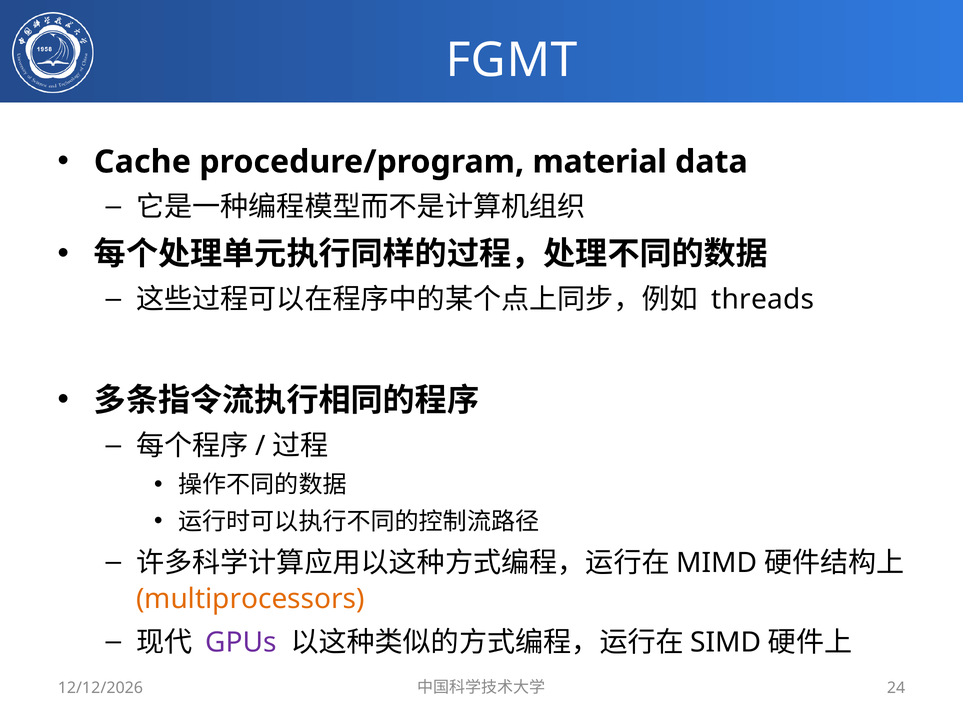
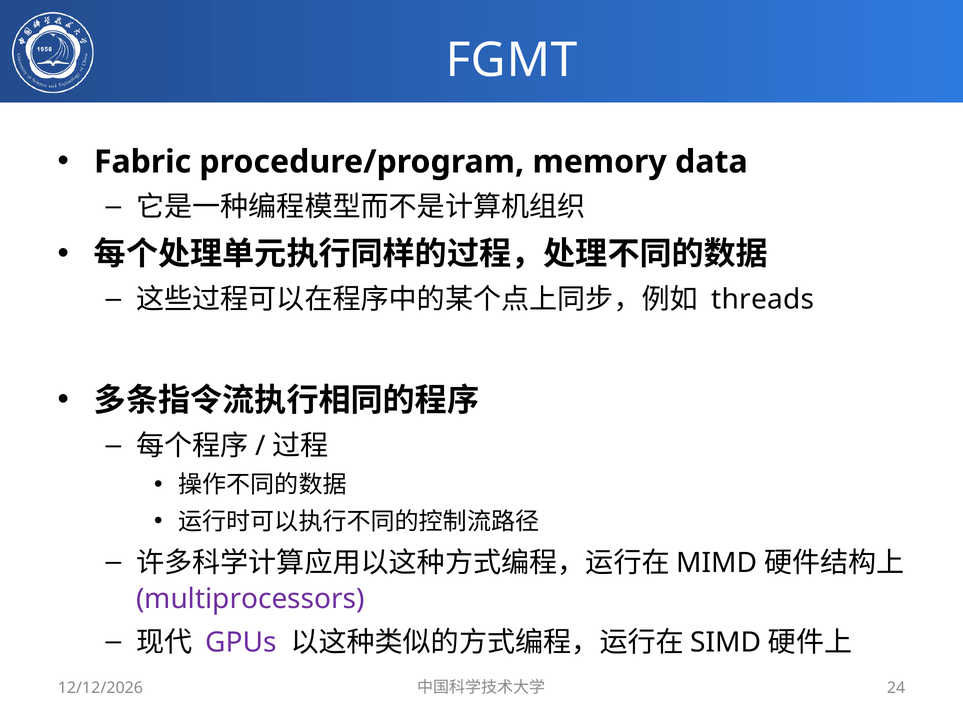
Cache: Cache -> Fabric
material: material -> memory
multiprocessors colour: orange -> purple
